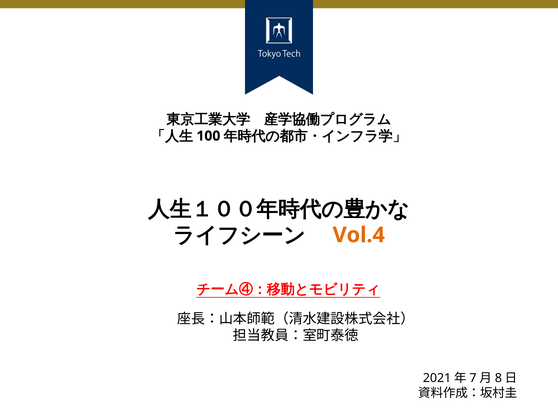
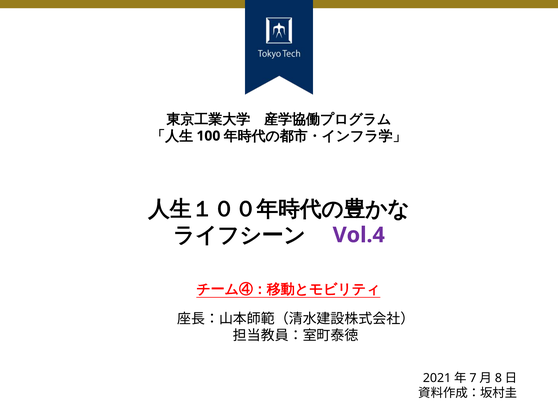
Vol.4 colour: orange -> purple
